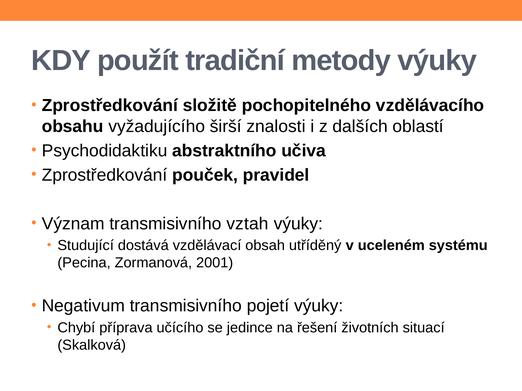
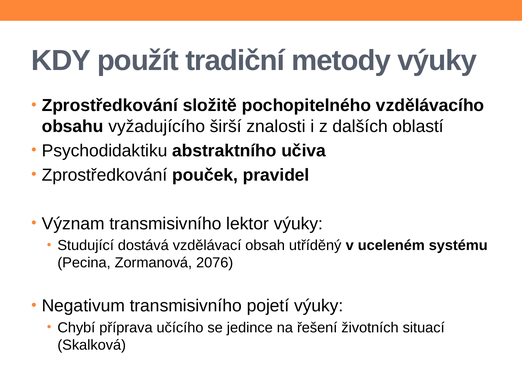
vztah: vztah -> lektor
2001: 2001 -> 2076
